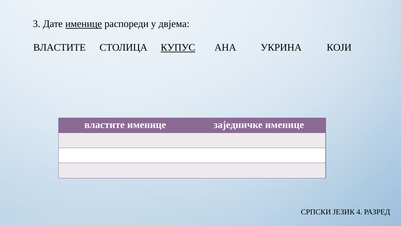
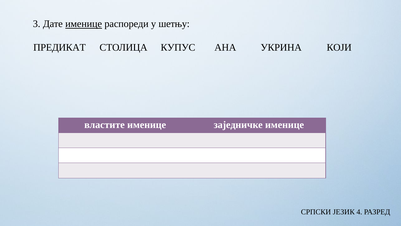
двјема: двјема -> шетњу
ВЛАСТИТЕ at (60, 48): ВЛАСТИТЕ -> ПРЕДИКАТ
КУПУС underline: present -> none
